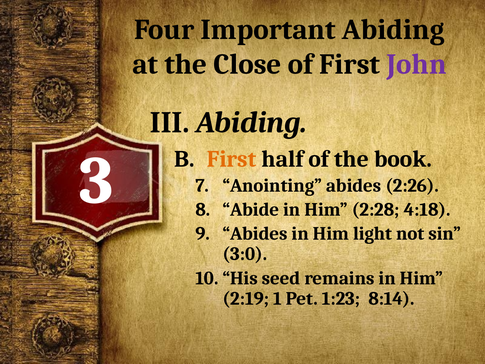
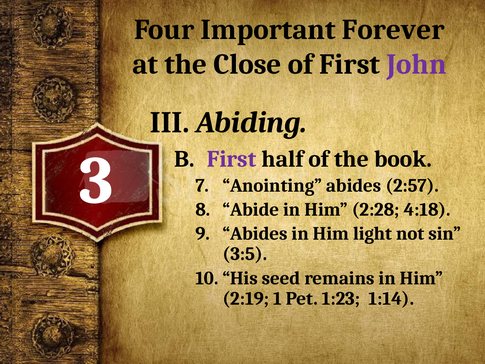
Important Abiding: Abiding -> Forever
First at (232, 159) colour: orange -> purple
2:26: 2:26 -> 2:57
3:0: 3:0 -> 3:5
8:14: 8:14 -> 1:14
